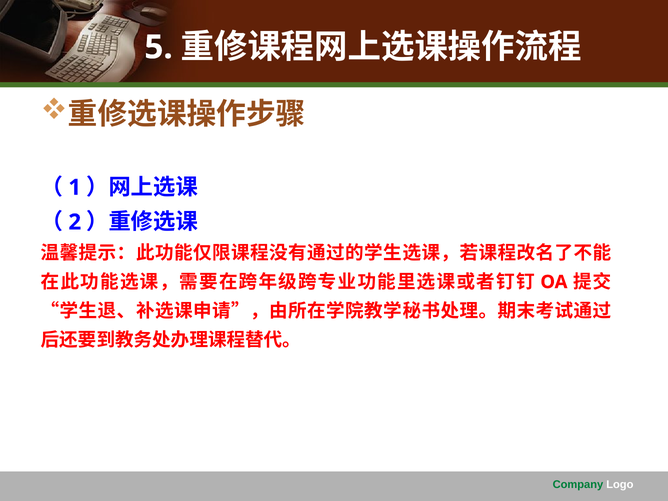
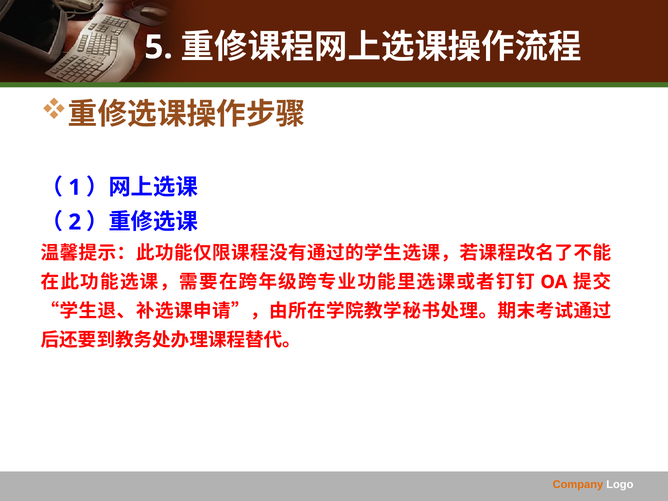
Company colour: green -> orange
